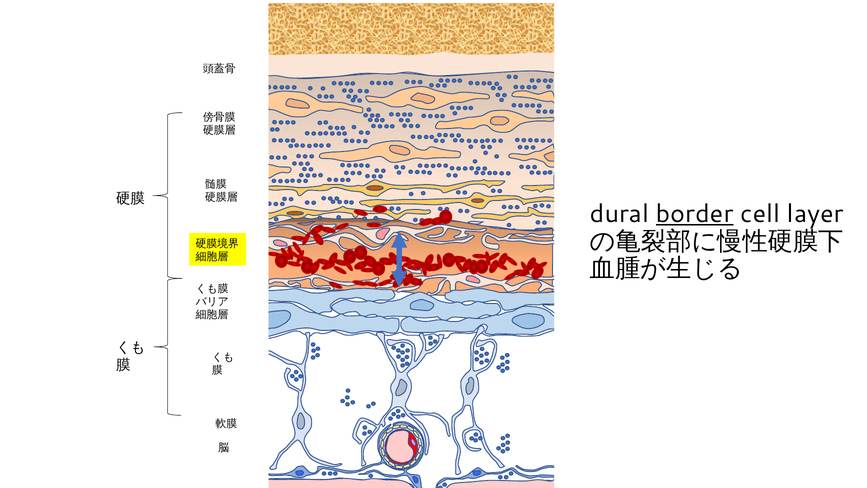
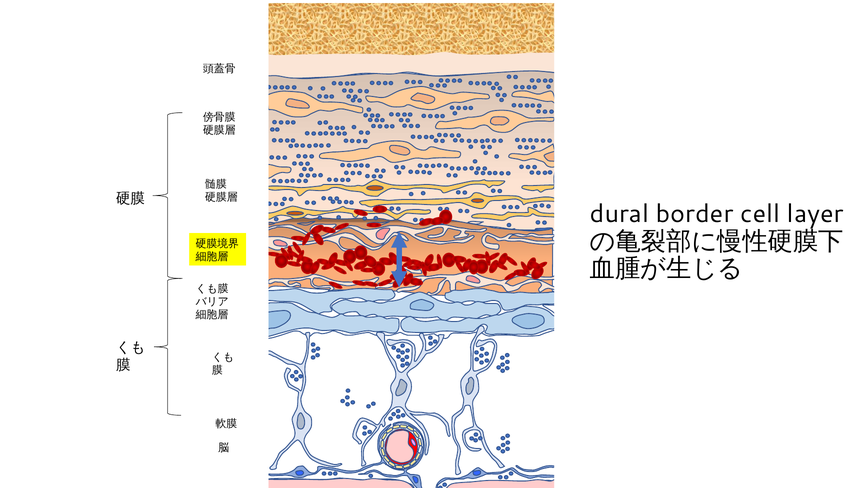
border underline: present -> none
